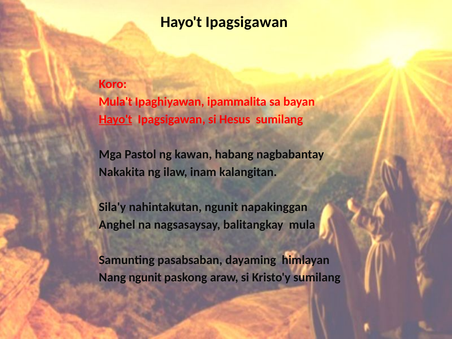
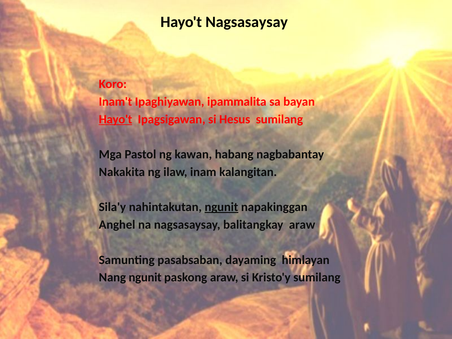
Ipagsigawan at (247, 22): Ipagsigawan -> Nagsasaysay
Mula't: Mula't -> Inam't
ngunit at (221, 207) underline: none -> present
balitangkay mula: mula -> araw
